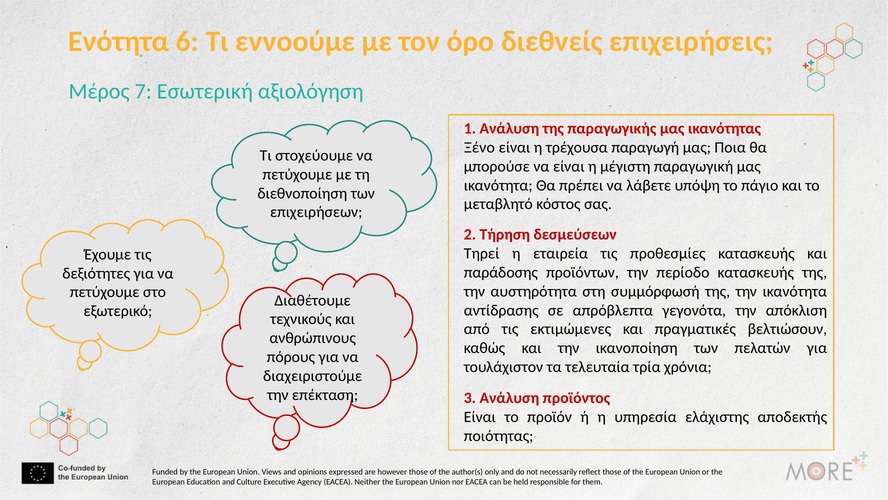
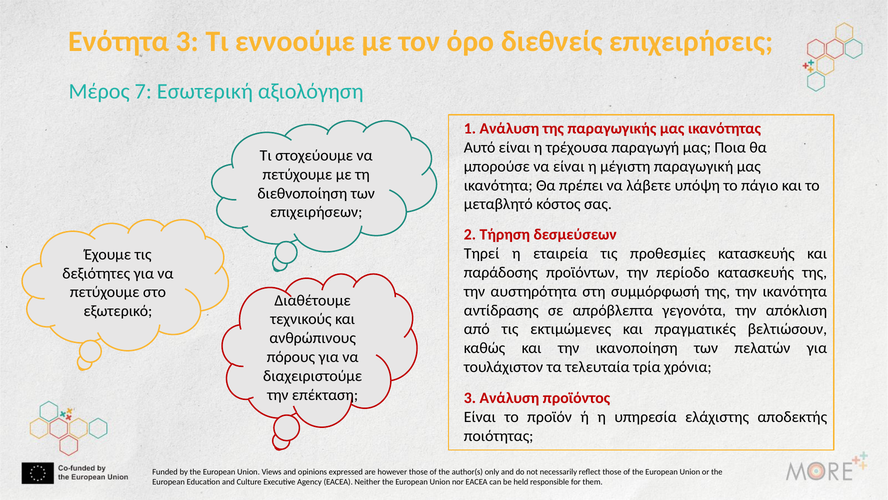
Ενότητα 6: 6 -> 3
Ξένο: Ξένο -> Αυτό
